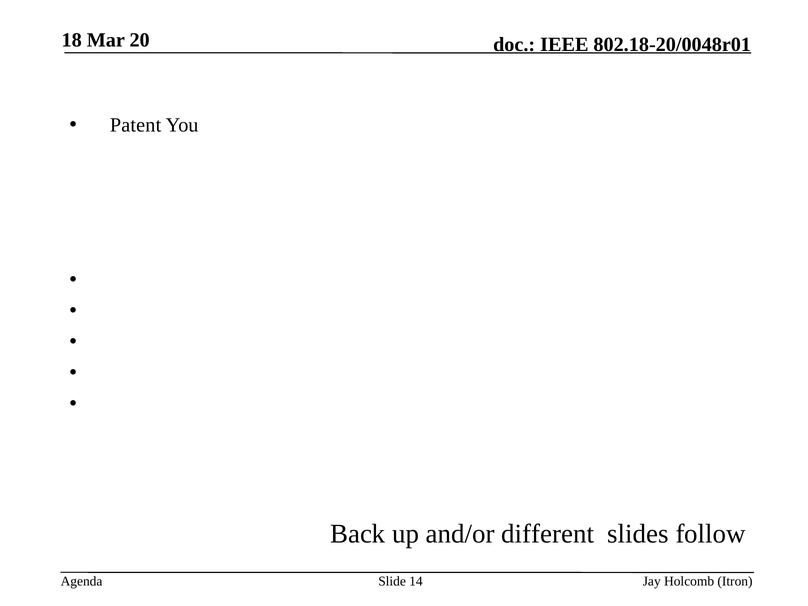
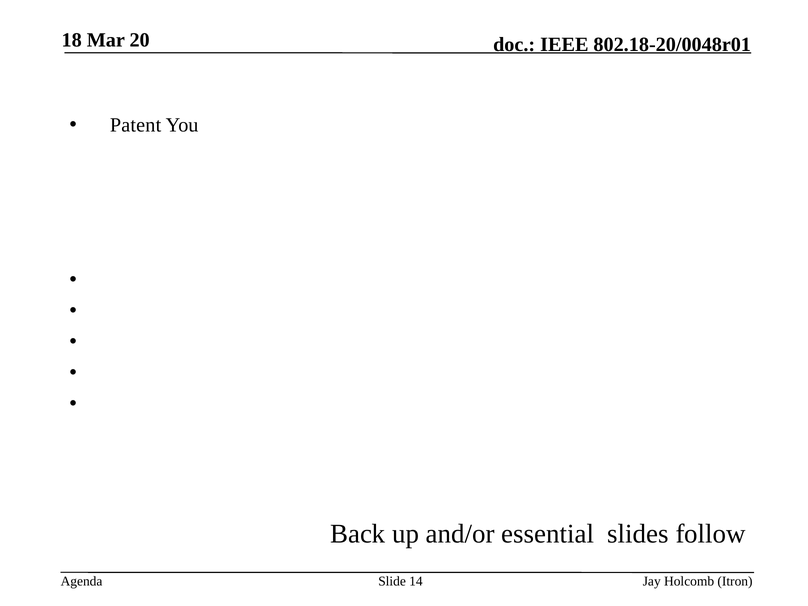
different: different -> essential
